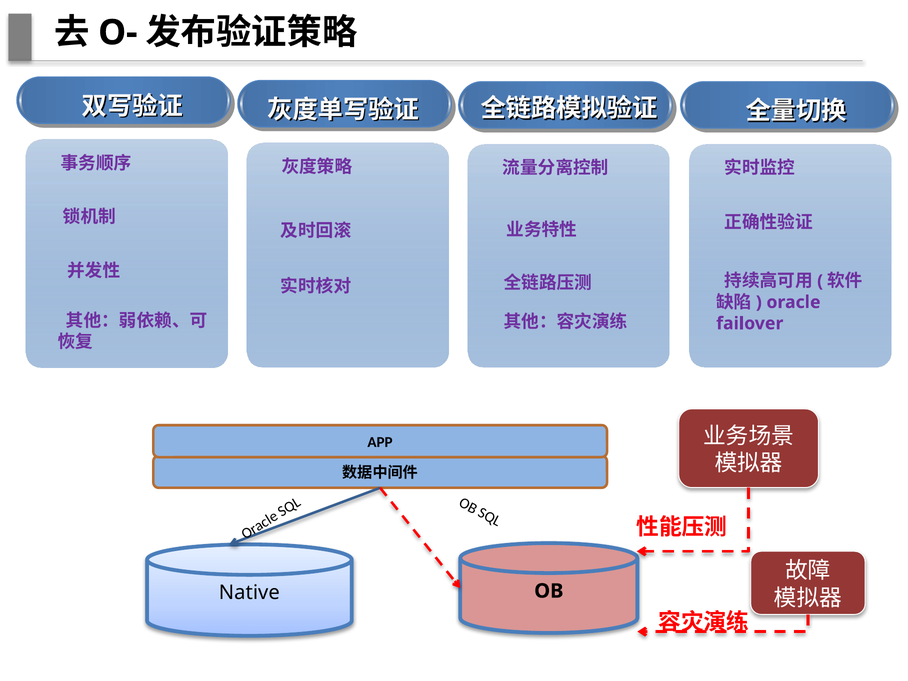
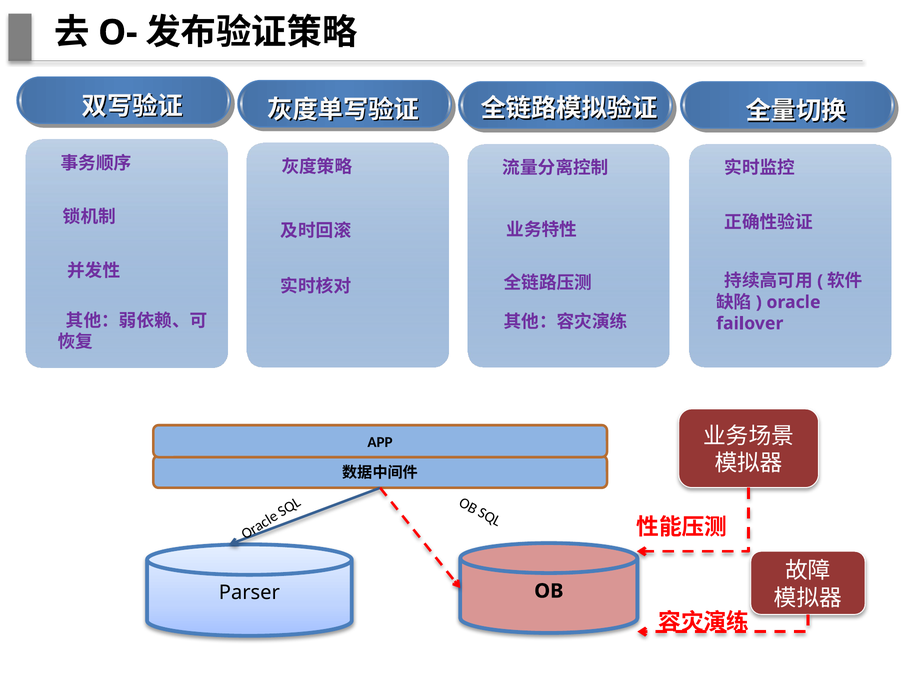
Native: Native -> Parser
